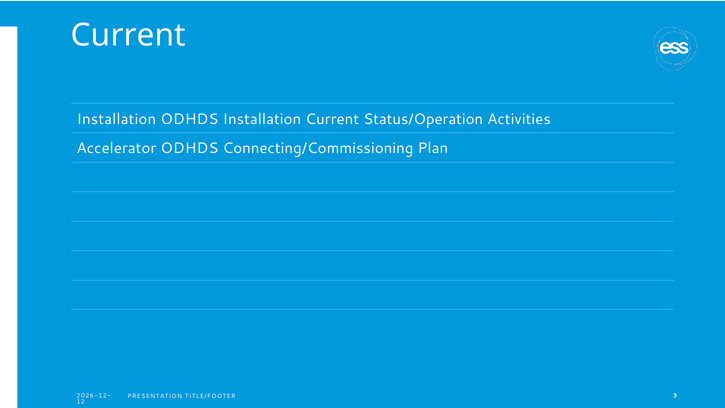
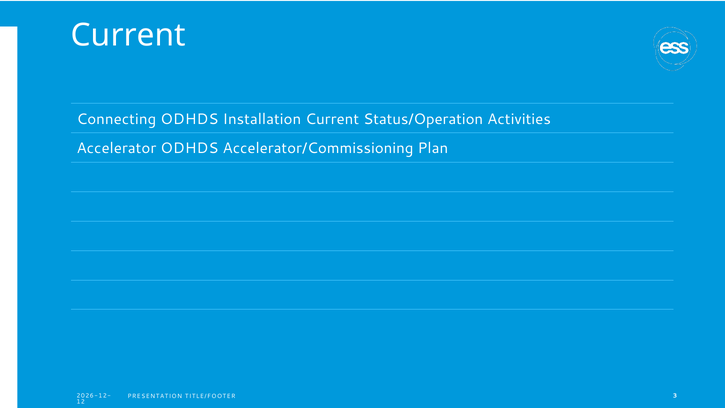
Installation at (116, 119): Installation -> Connecting
Connecting/Commissioning: Connecting/Commissioning -> Accelerator/Commissioning
